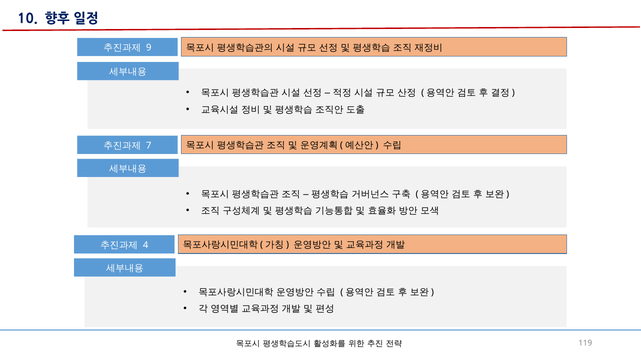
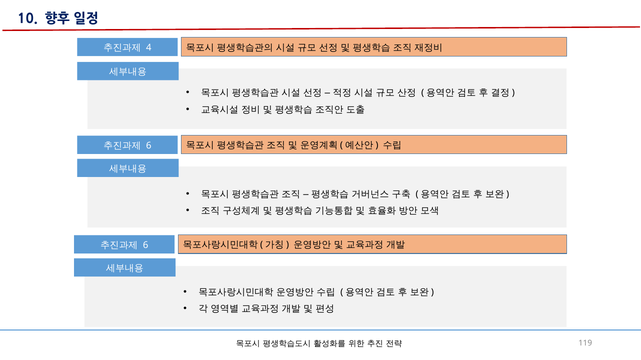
9: 9 -> 4
7 at (149, 146): 7 -> 6
4 at (146, 245): 4 -> 6
